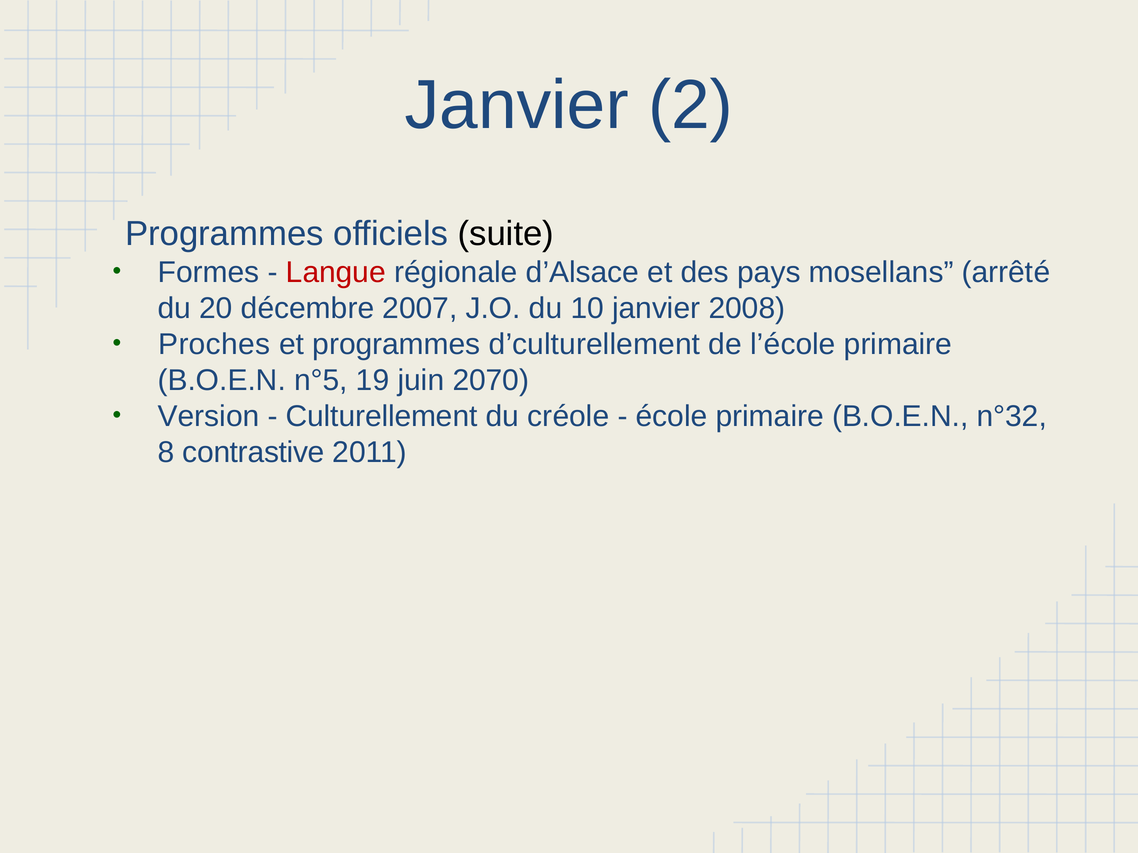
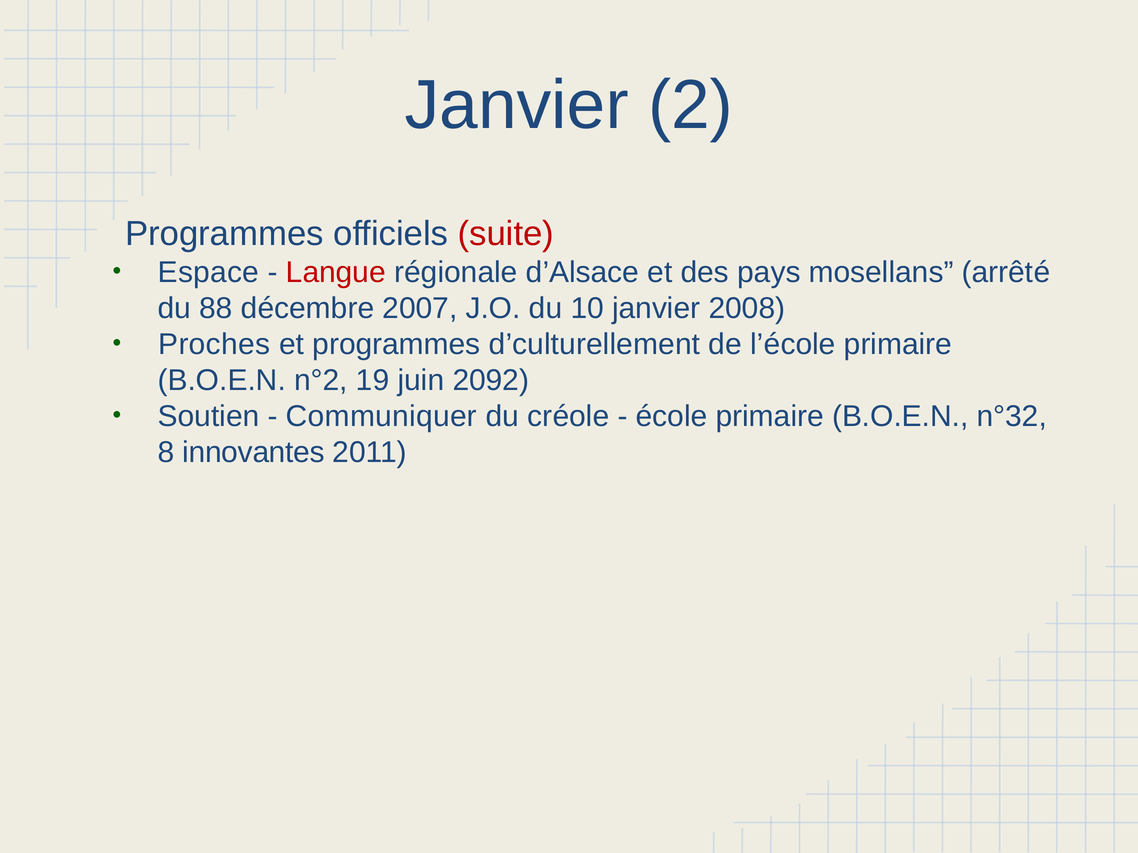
suite colour: black -> red
Formes: Formes -> Espace
20: 20 -> 88
n°5: n°5 -> n°2
2070: 2070 -> 2092
Version: Version -> Soutien
Culturellement: Culturellement -> Communiquer
contrastive: contrastive -> innovantes
